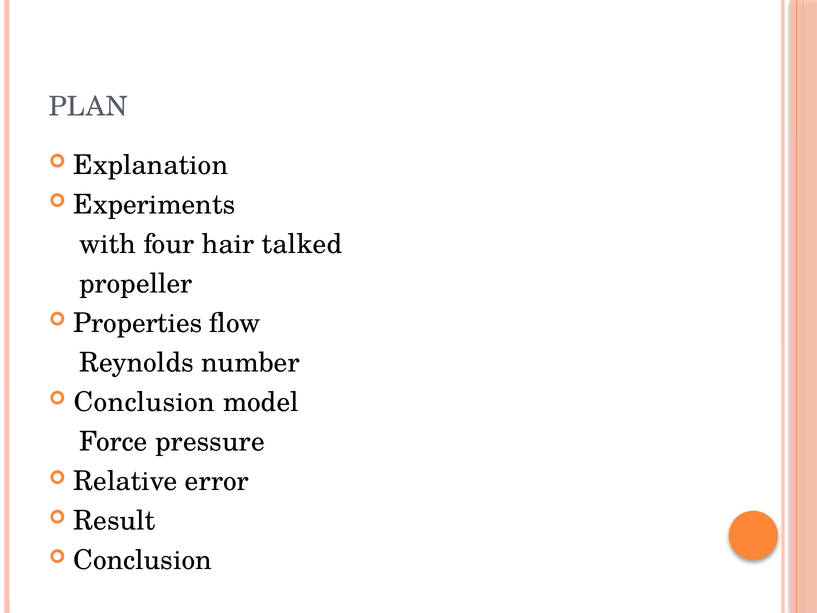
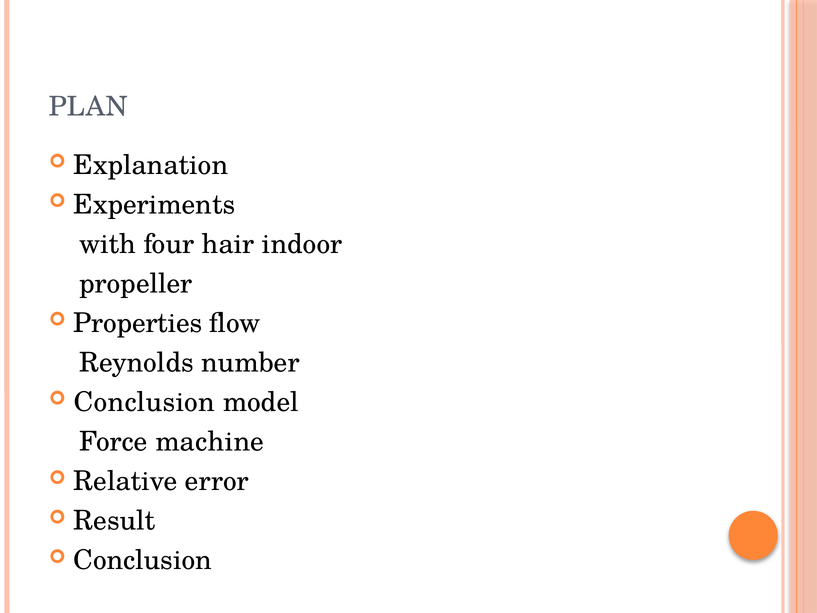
talked: talked -> indoor
pressure: pressure -> machine
